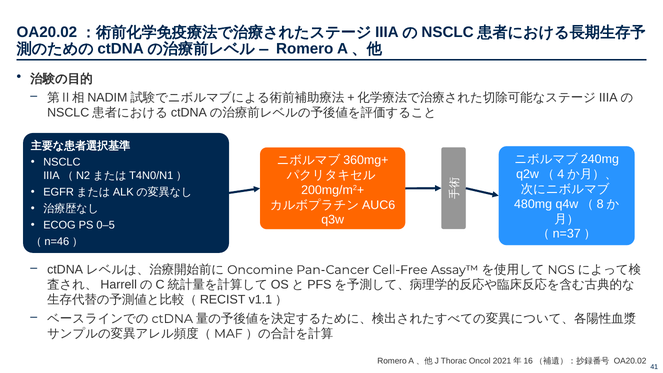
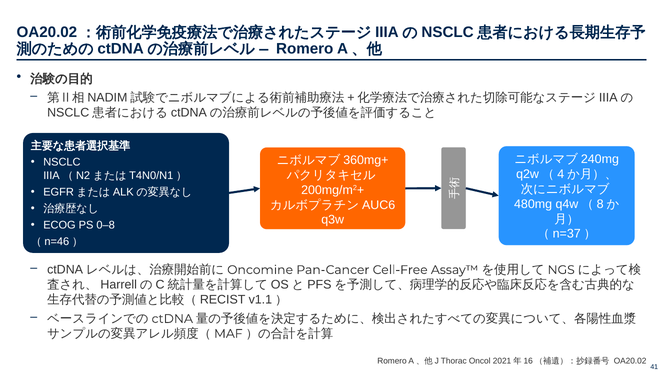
0–5: 0–5 -> 0–8
